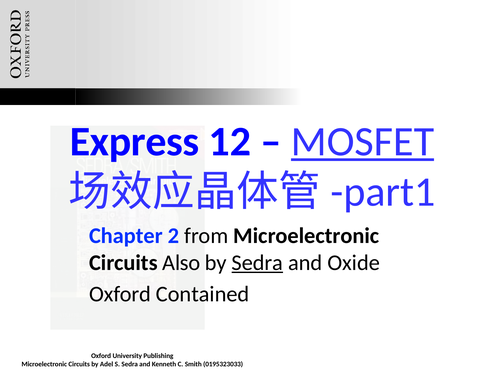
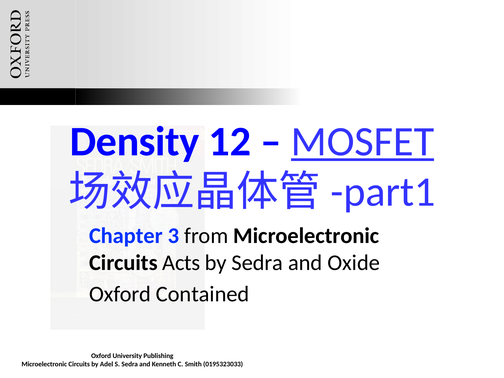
Express: Express -> Density
2: 2 -> 3
Also: Also -> Acts
Sedra at (257, 263) underline: present -> none
